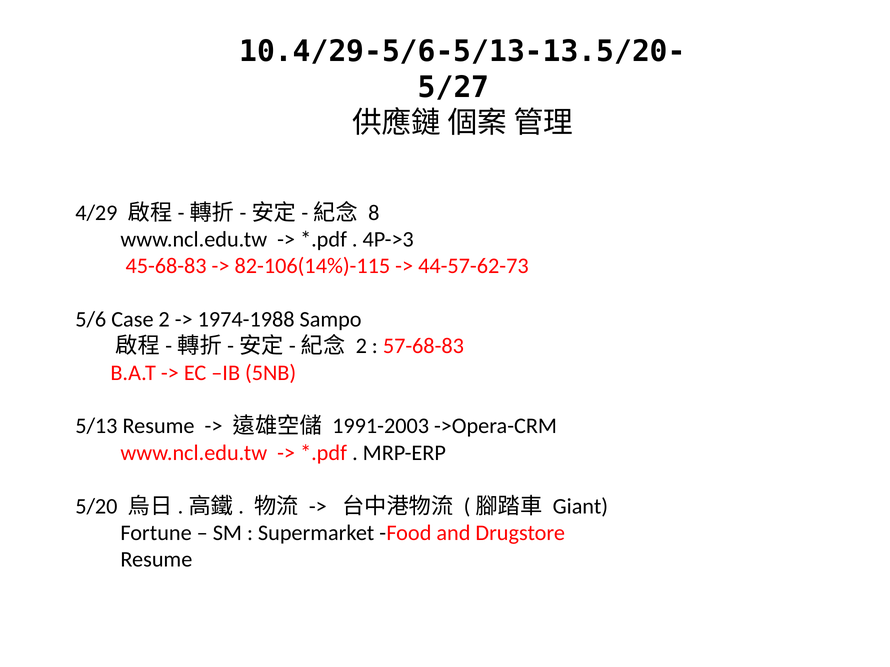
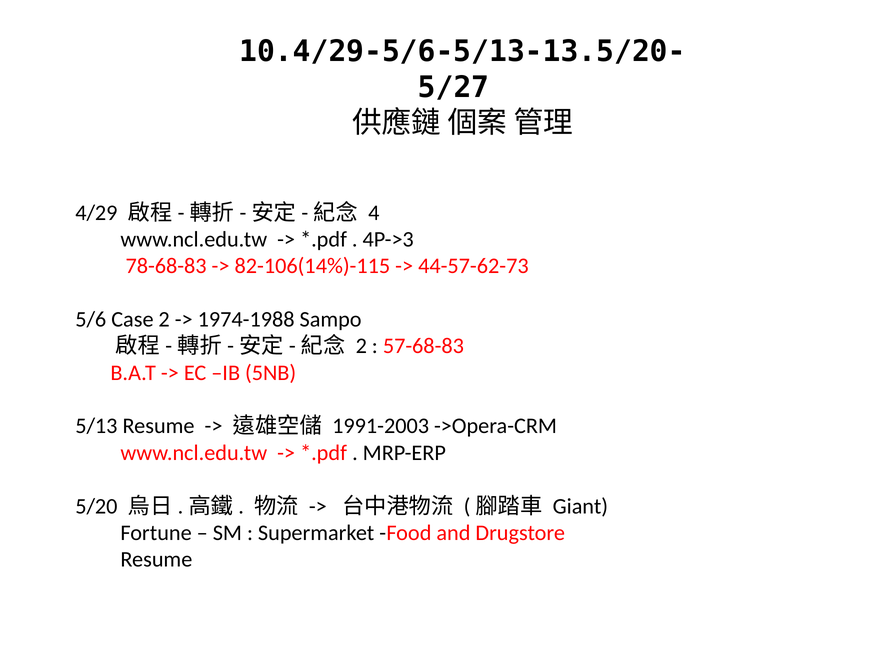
8: 8 -> 4
45-68-83: 45-68-83 -> 78-68-83
